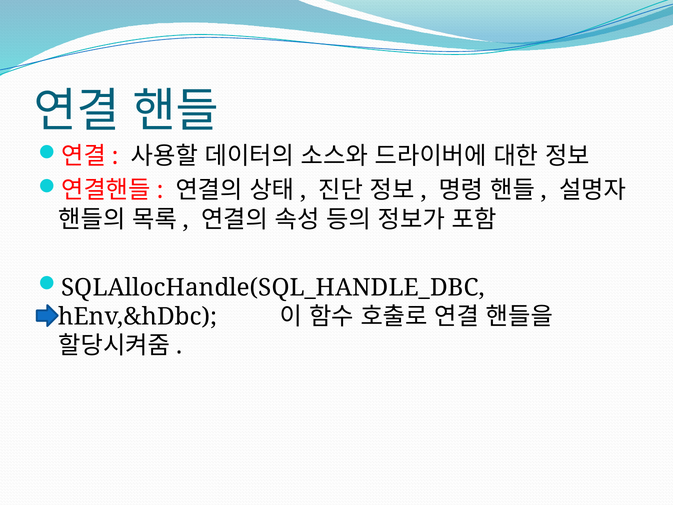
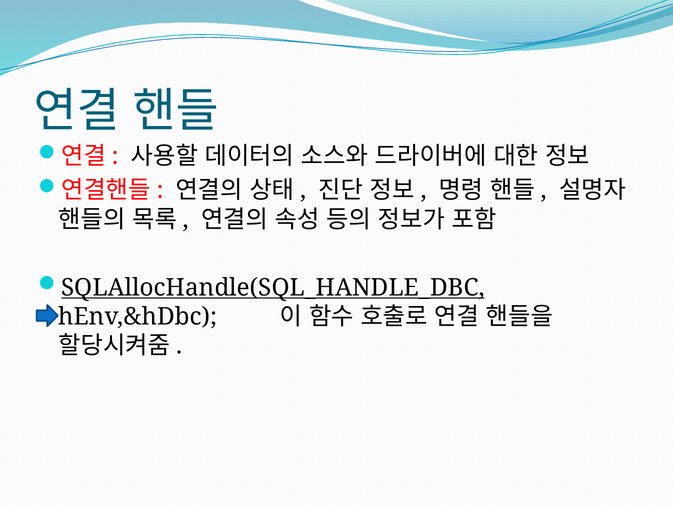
SQLAllocHandle(SQL_HANDLE_DBC underline: none -> present
